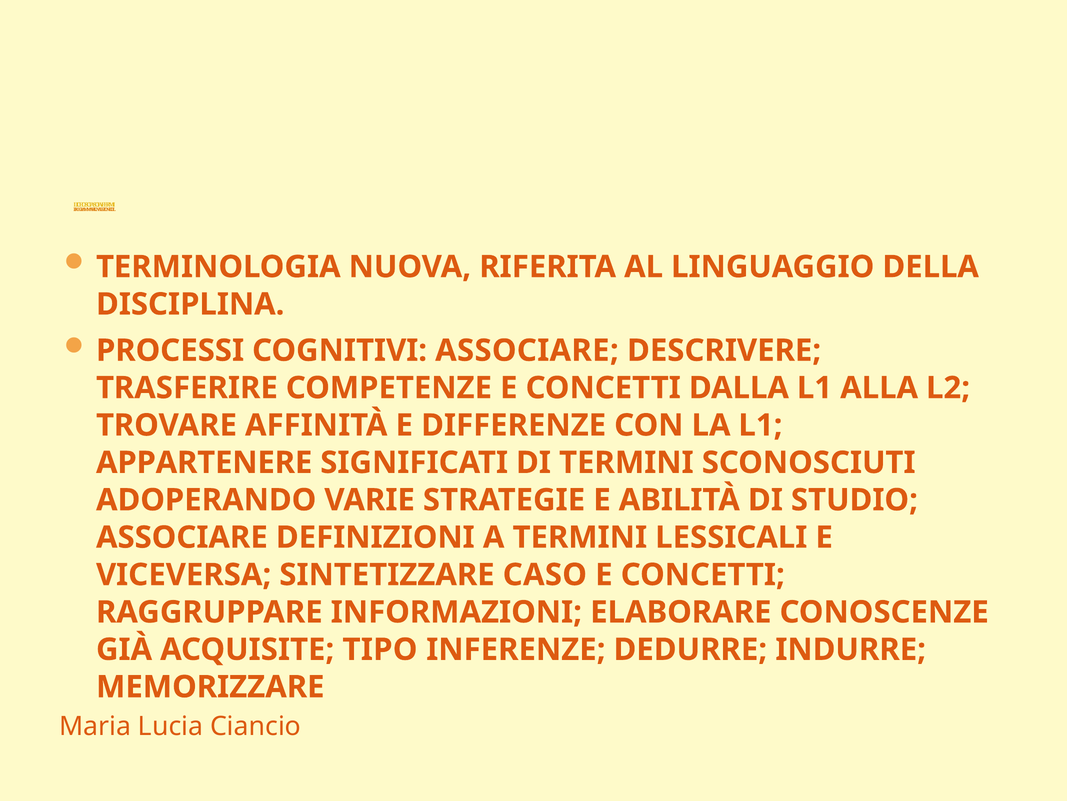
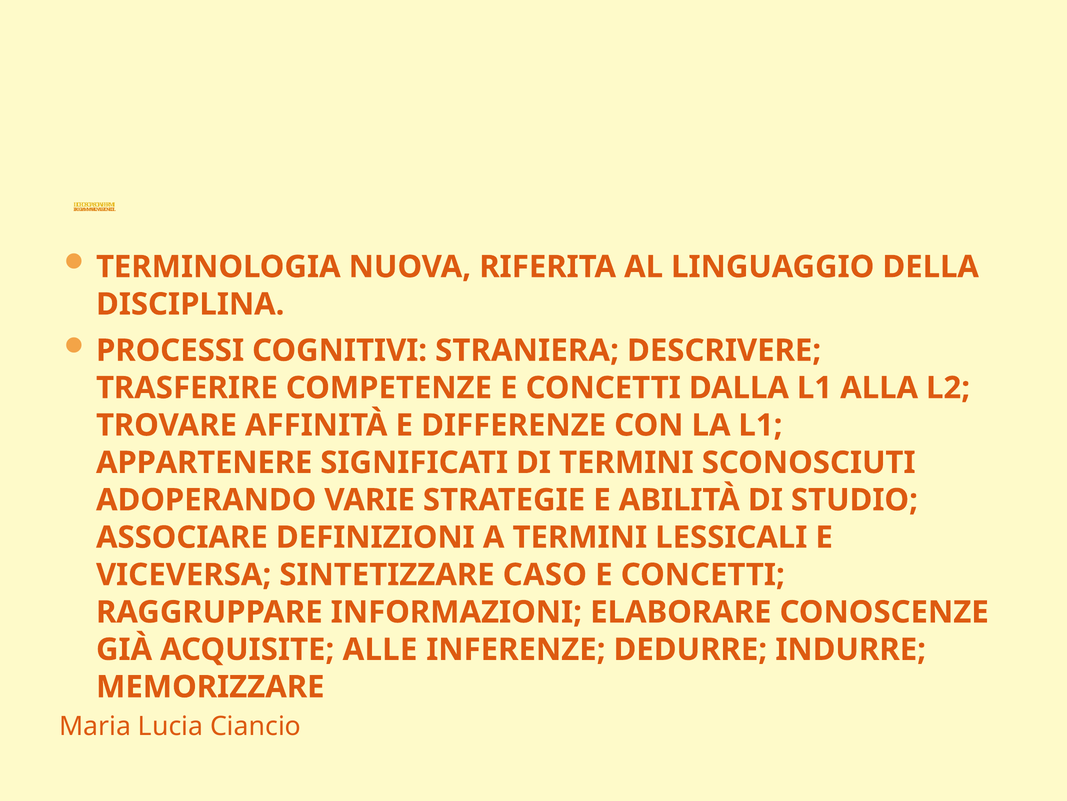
COGNITIVI ASSOCIARE: ASSOCIARE -> STRANIERA
TIPO: TIPO -> ALLE
